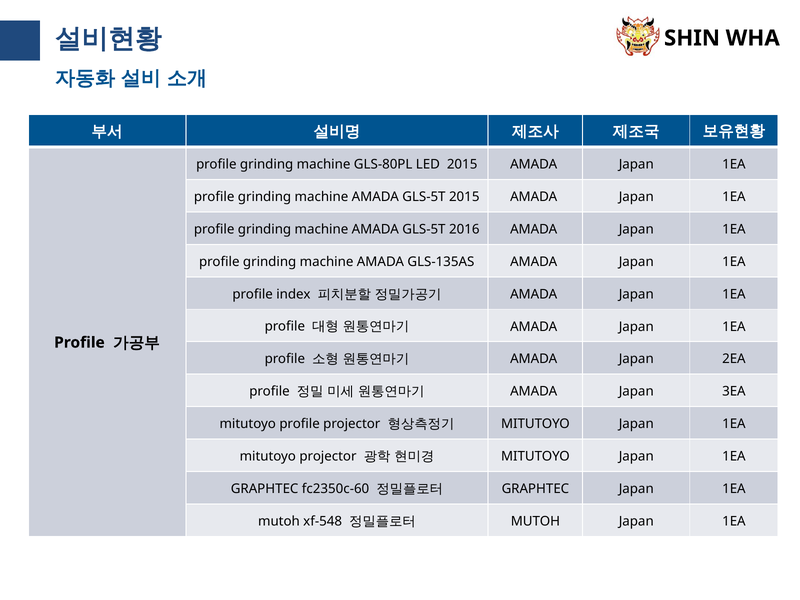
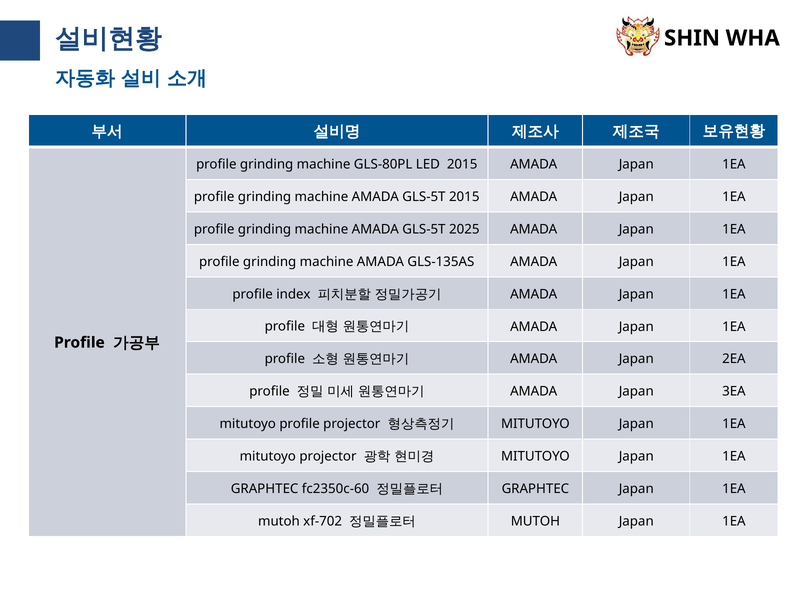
2016: 2016 -> 2025
xf-548: xf-548 -> xf-702
